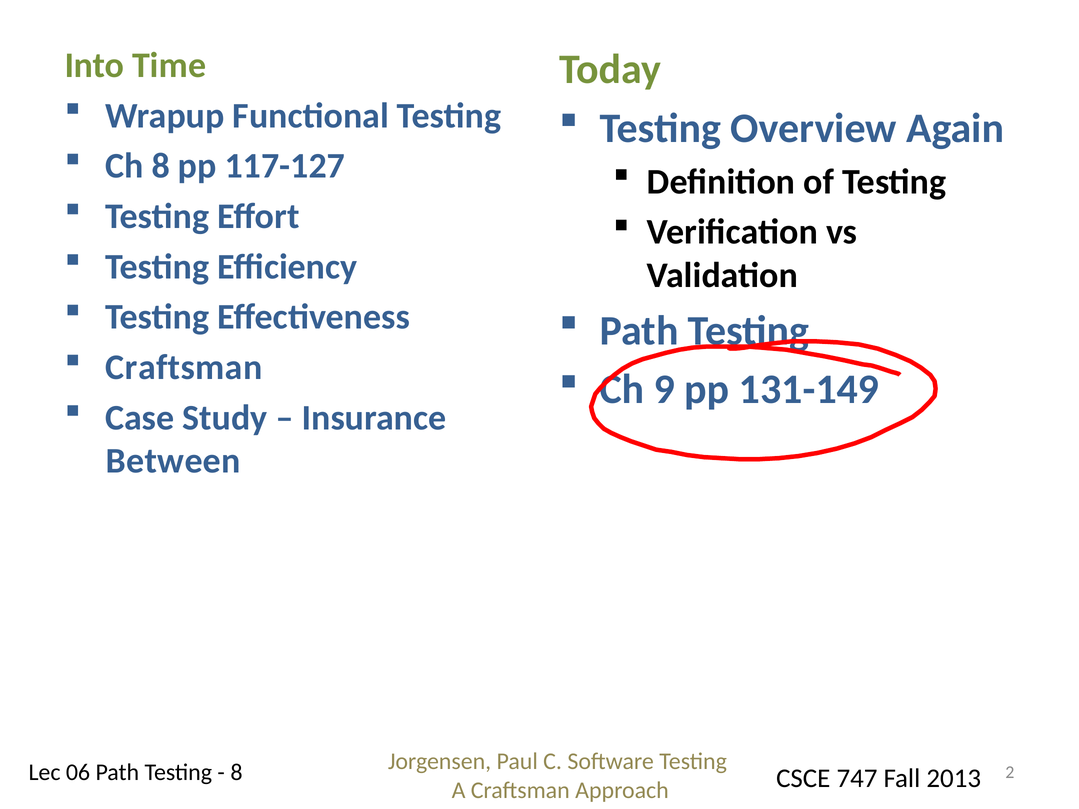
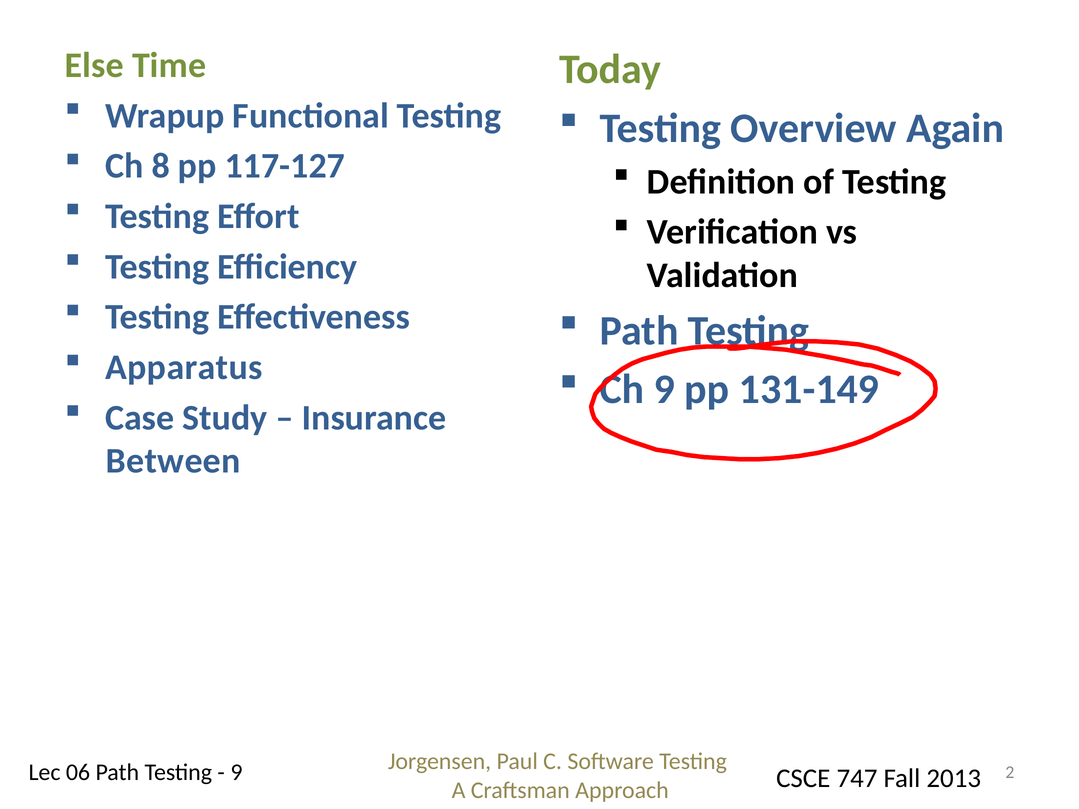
Into: Into -> Else
Craftsman at (184, 368): Craftsman -> Apparatus
8 at (237, 773): 8 -> 9
